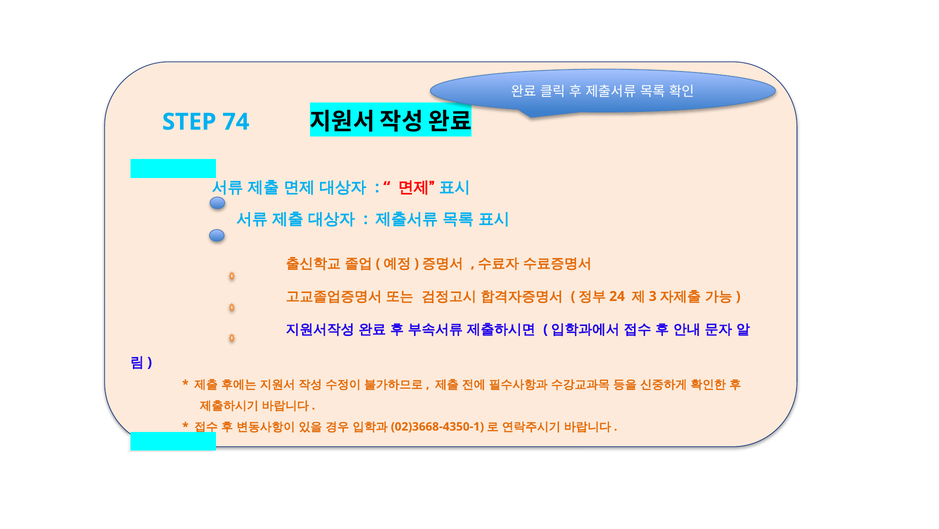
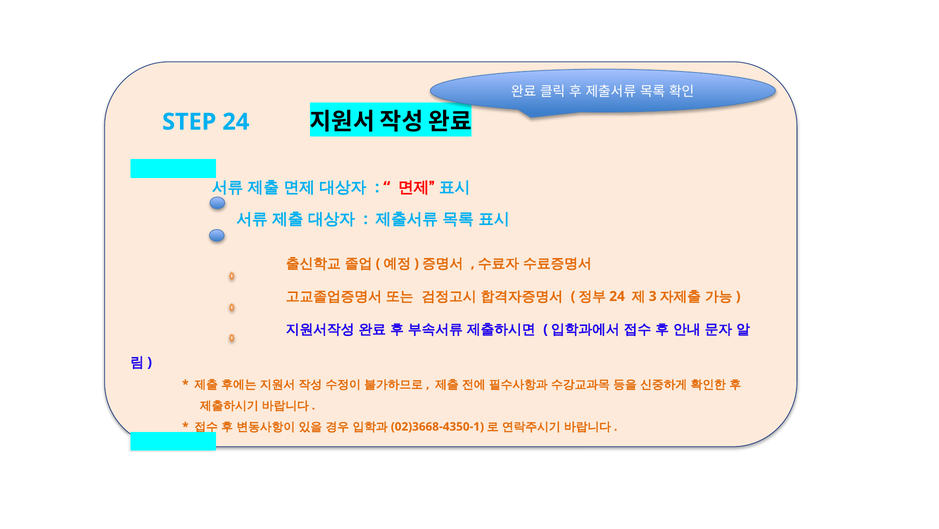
STEP 74: 74 -> 24
